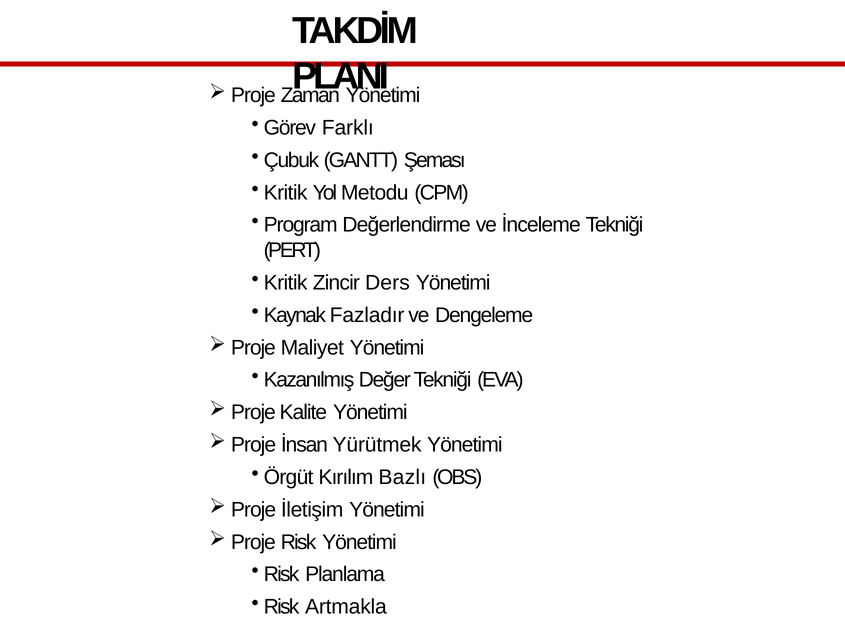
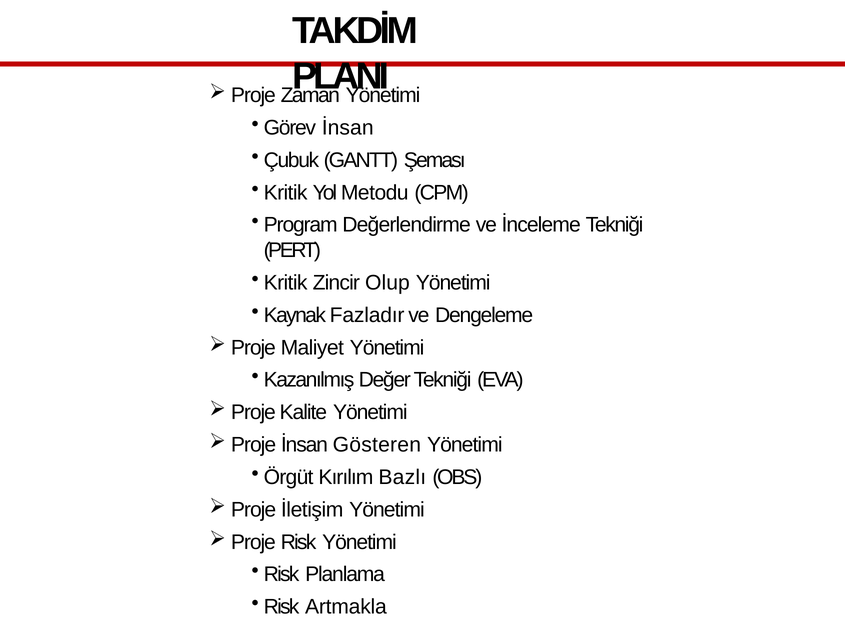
Görev Farklı: Farklı -> İnsan
Ders: Ders -> Olup
Yürütmek: Yürütmek -> Gösteren
